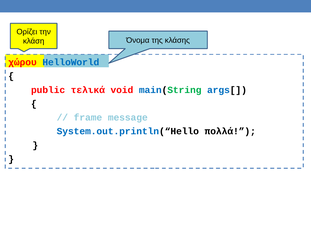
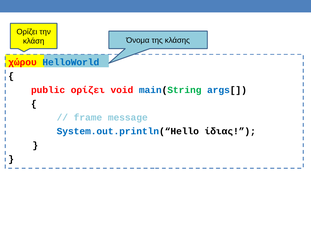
public τελικά: τελικά -> ορίζει
πολλά: πολλά -> ίδιας
